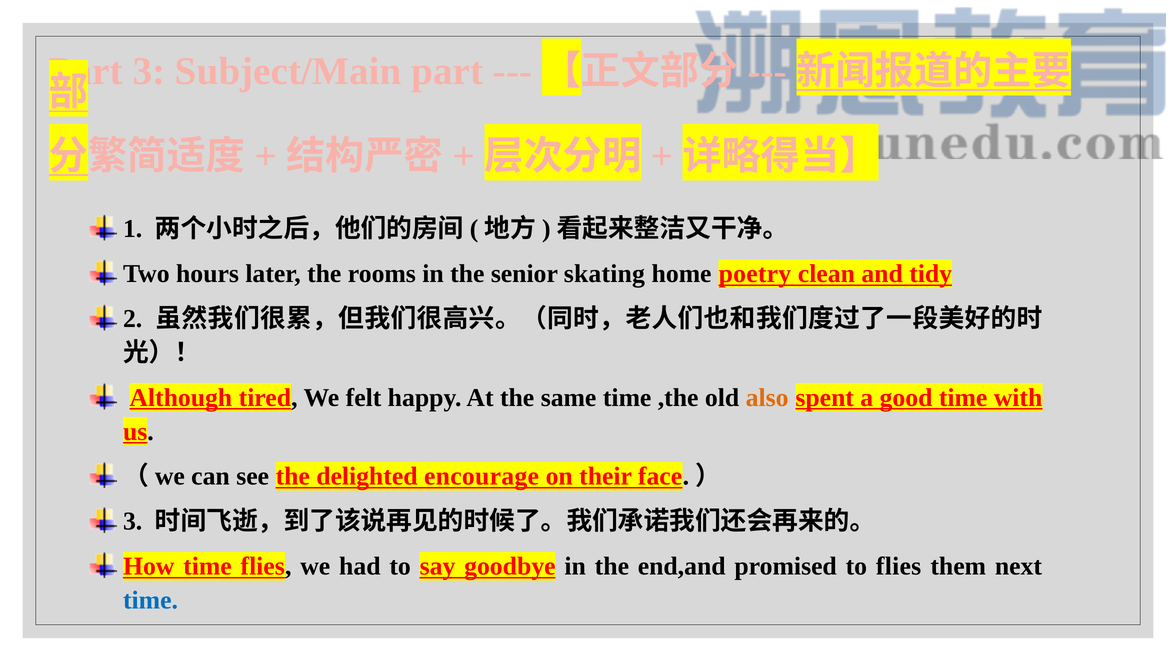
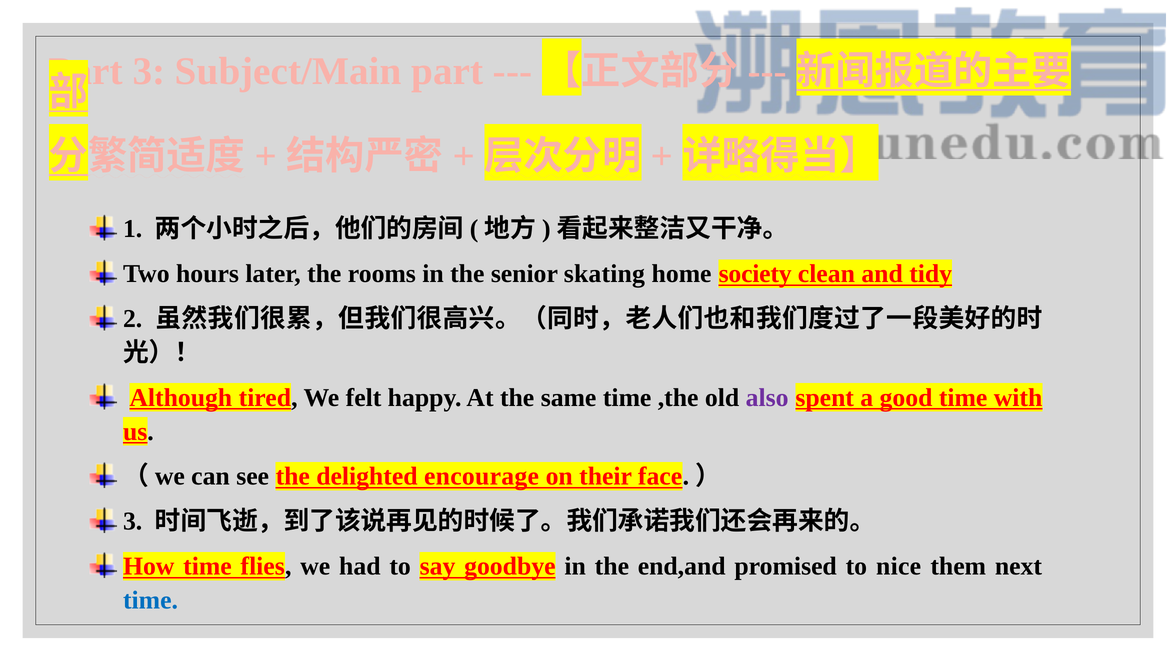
poetry: poetry -> society
also colour: orange -> purple
to flies: flies -> nice
